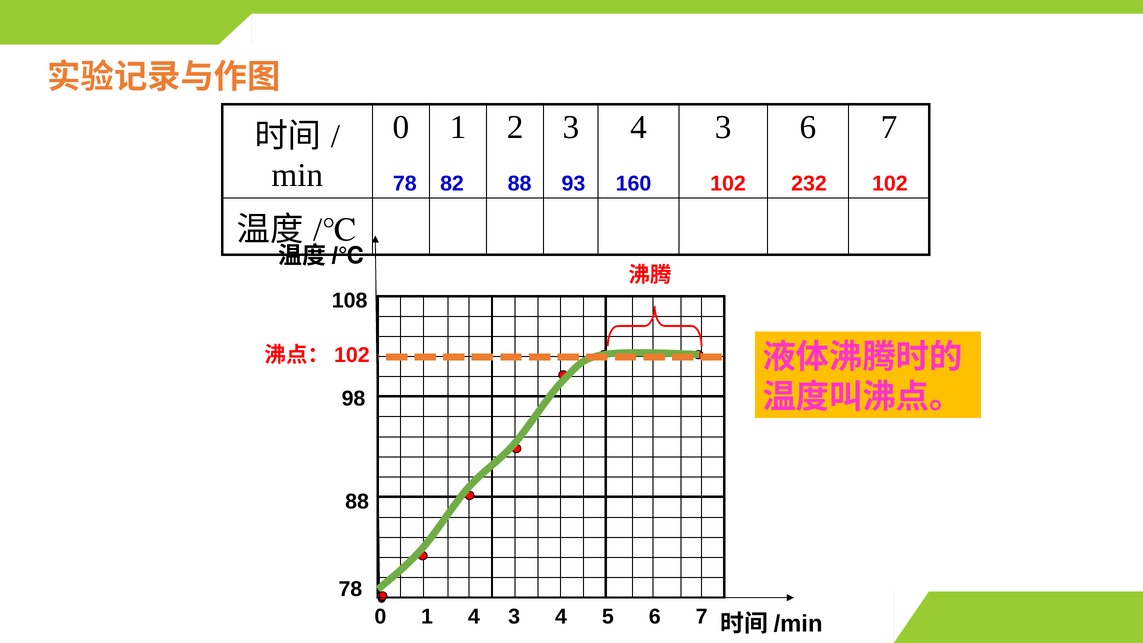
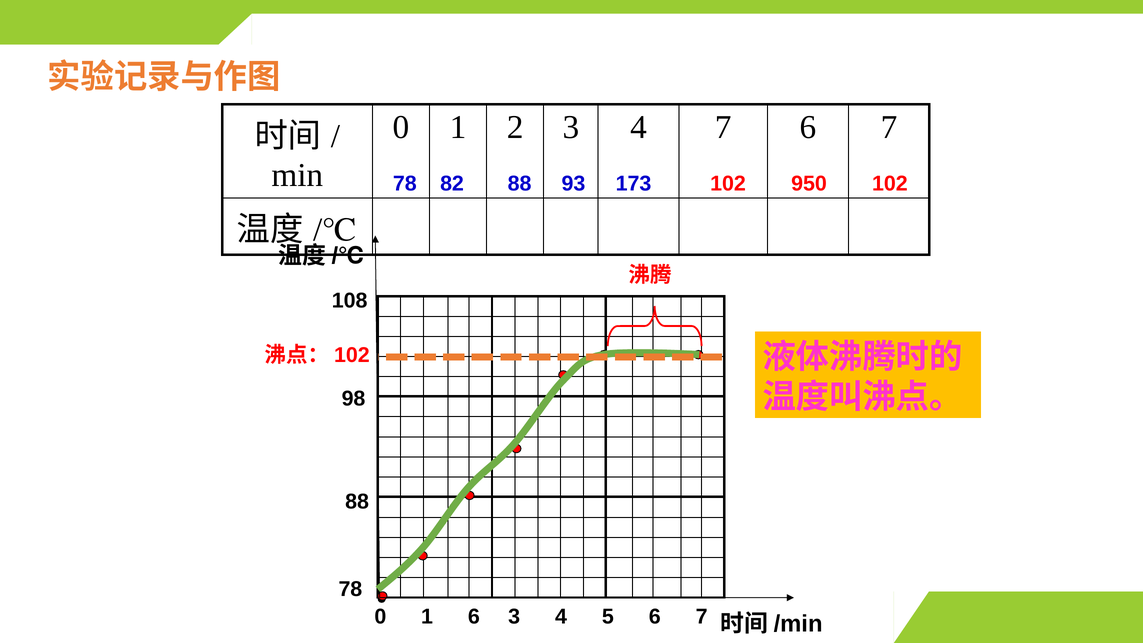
3 4 3: 3 -> 7
160: 160 -> 173
232: 232 -> 950
1 4: 4 -> 6
